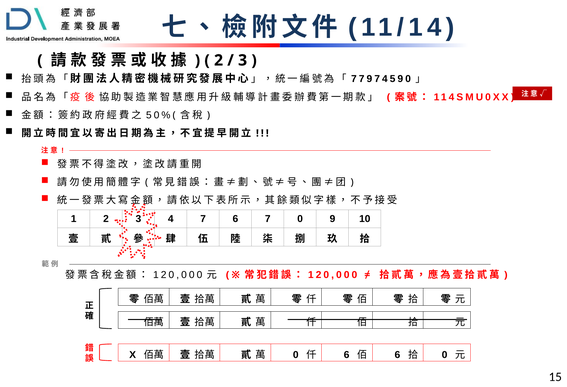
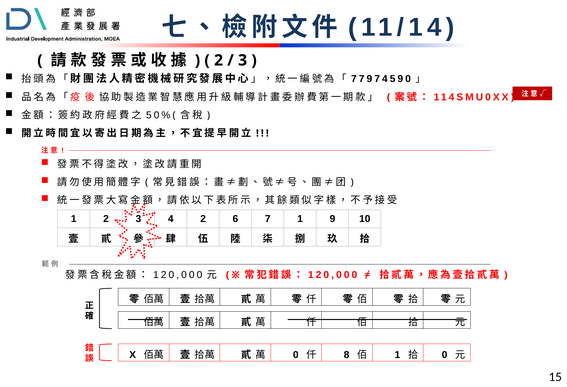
4 7: 7 -> 2
7 0: 0 -> 1
6 at (347, 355): 6 -> 8
6 at (397, 355): 6 -> 1
